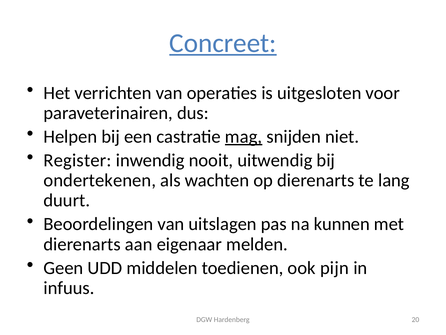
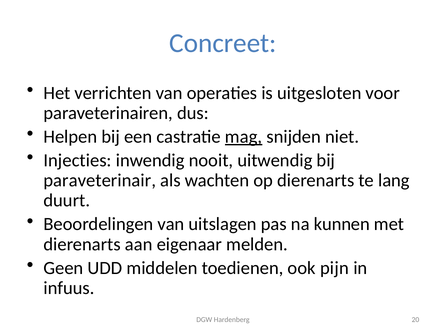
Concreet underline: present -> none
Register: Register -> Injecties
ondertekenen: ondertekenen -> paraveterinair
